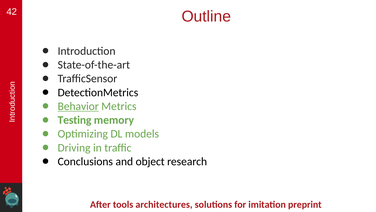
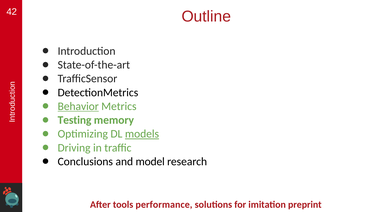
models underline: none -> present
object: object -> model
architectures: architectures -> performance
